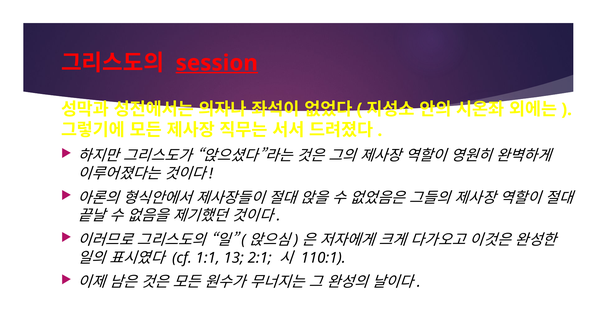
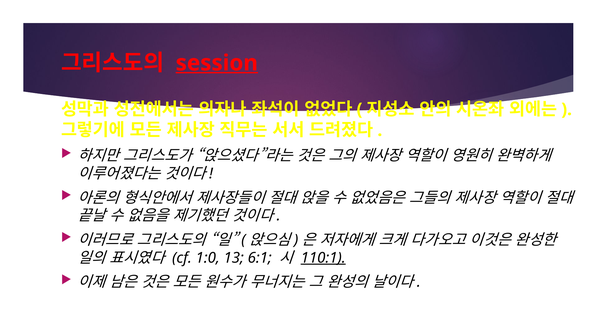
1:1: 1:1 -> 1:0
2:1: 2:1 -> 6:1
110:1 underline: none -> present
